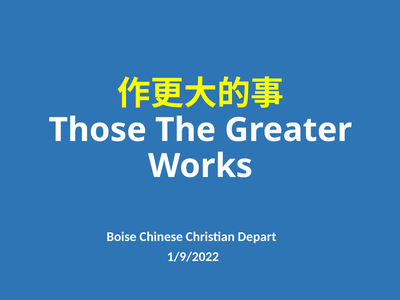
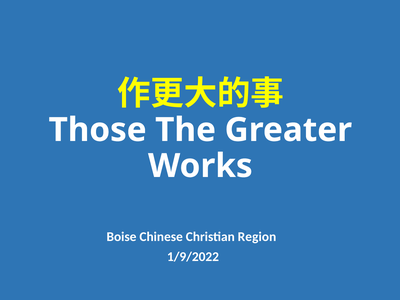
Depart: Depart -> Region
